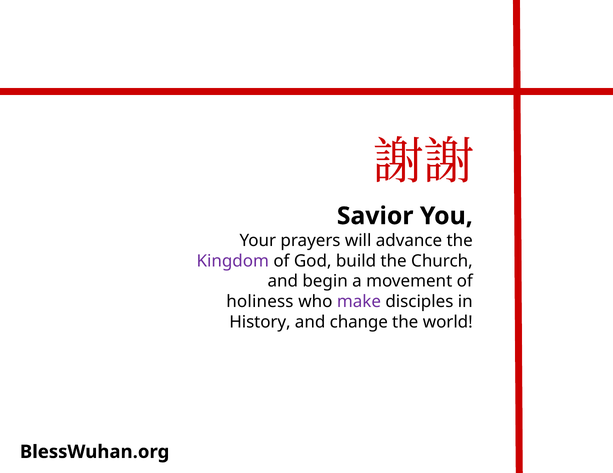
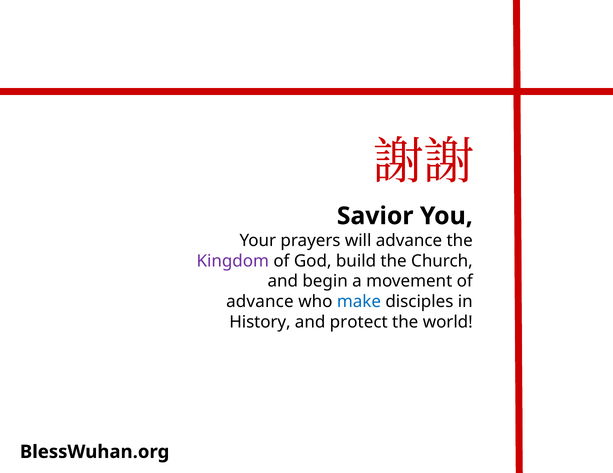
holiness at (260, 302): holiness -> advance
make colour: purple -> blue
change: change -> protect
